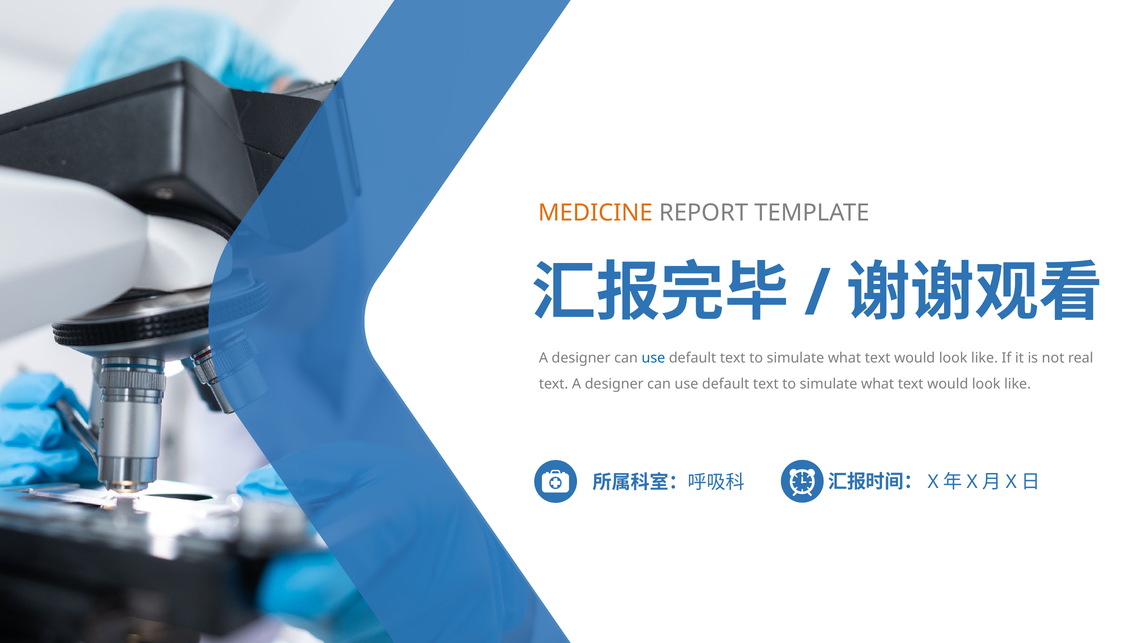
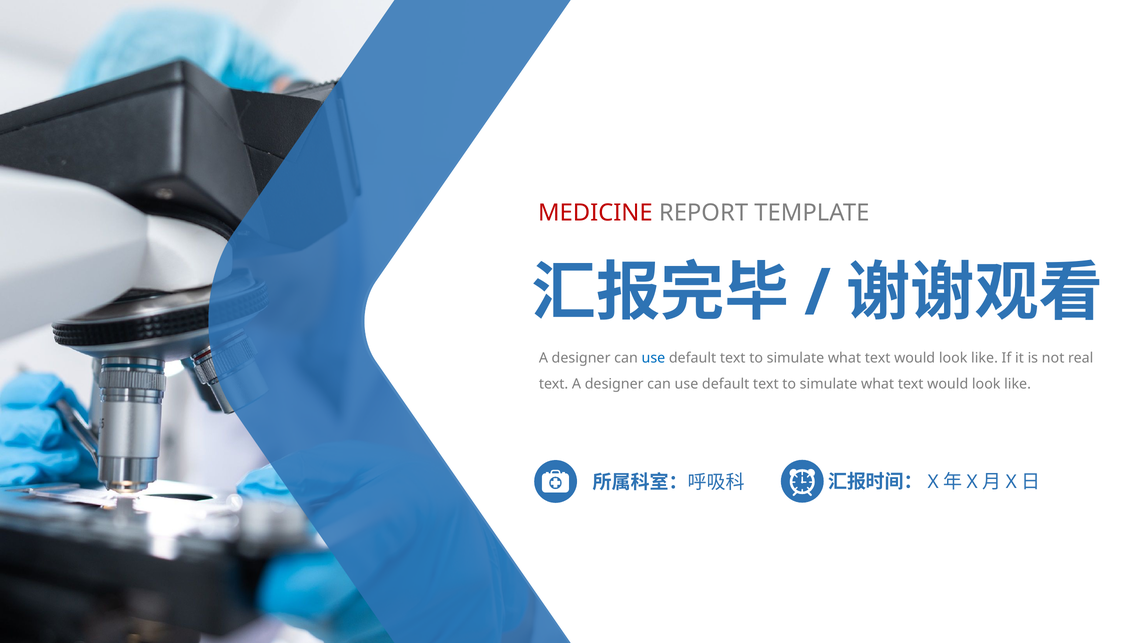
MEDICINE colour: orange -> red
